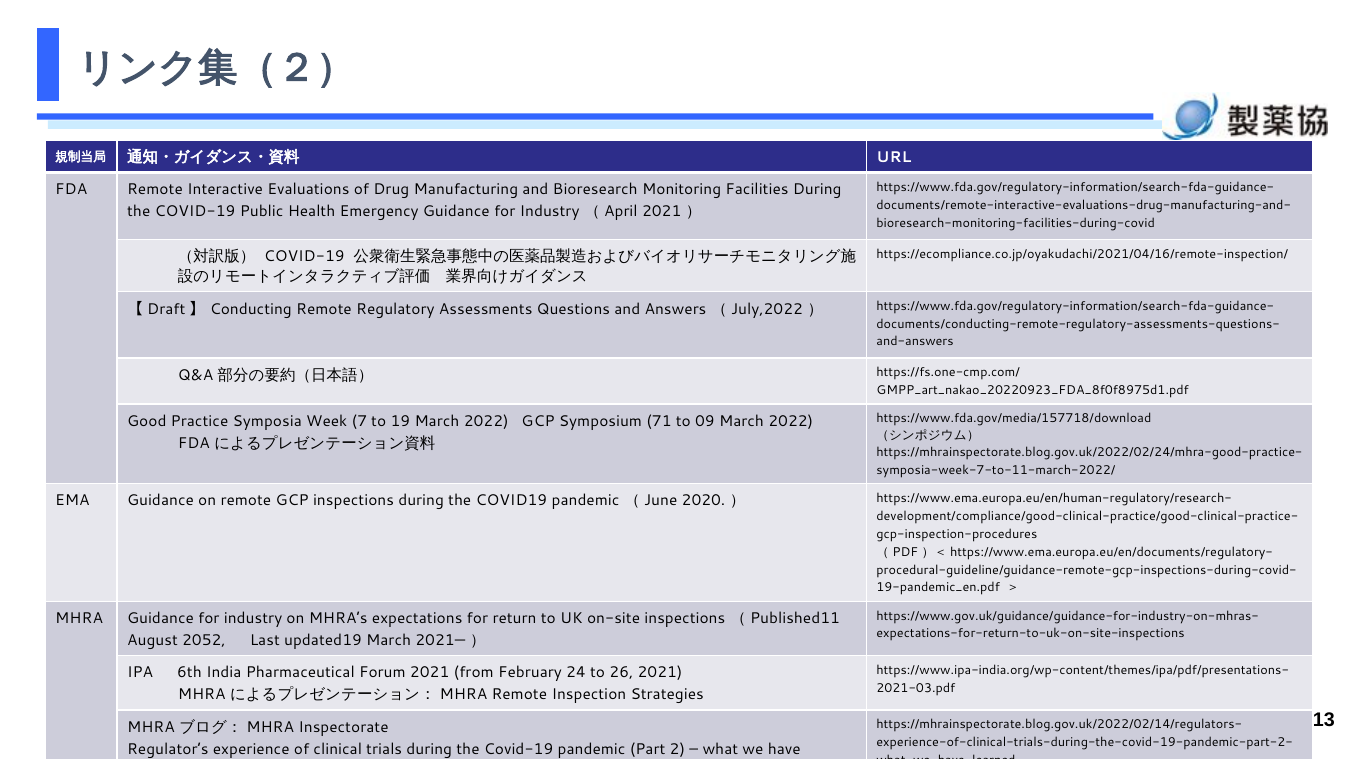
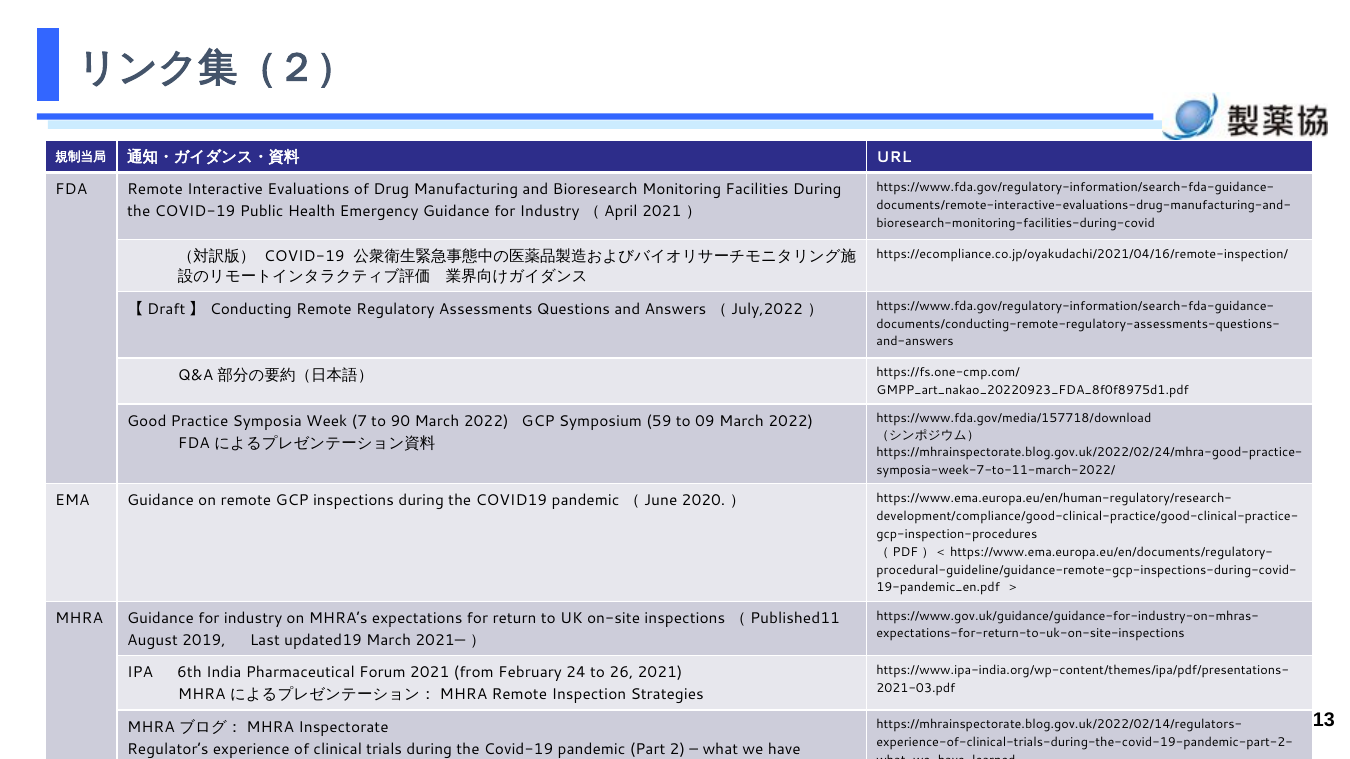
19: 19 -> 90
71: 71 -> 59
2052: 2052 -> 2019
